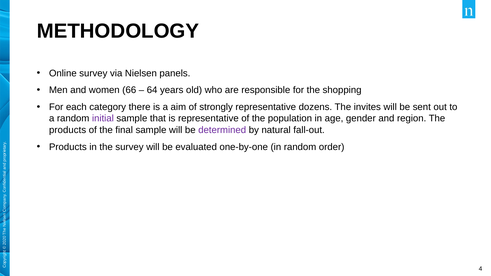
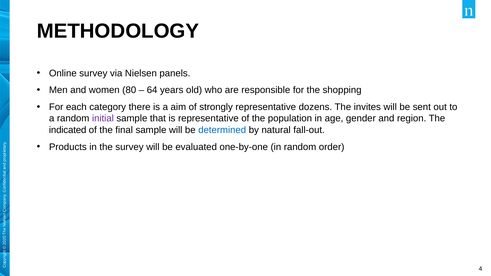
66: 66 -> 80
products at (68, 130): products -> indicated
determined colour: purple -> blue
